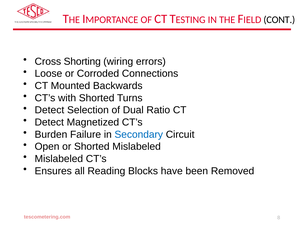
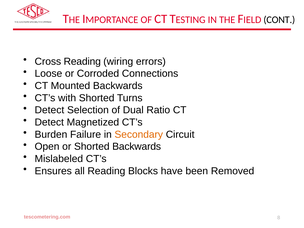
Cross Shorting: Shorting -> Reading
Secondary colour: blue -> orange
Shorted Mislabeled: Mislabeled -> Backwards
